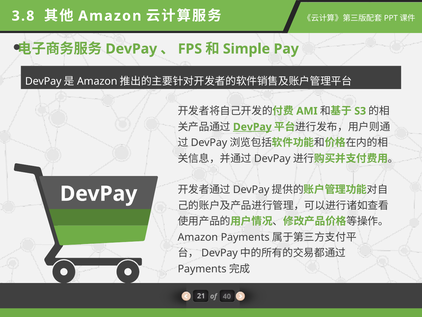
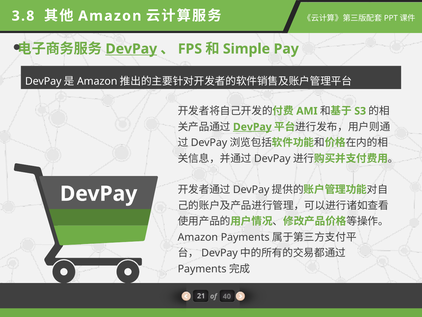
DevPay at (131, 49) underline: none -> present
